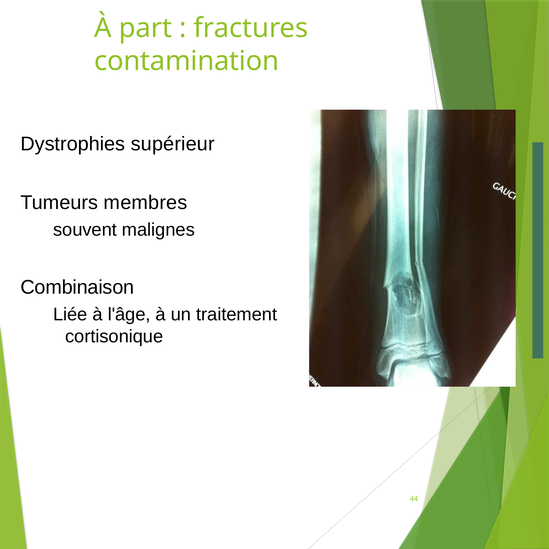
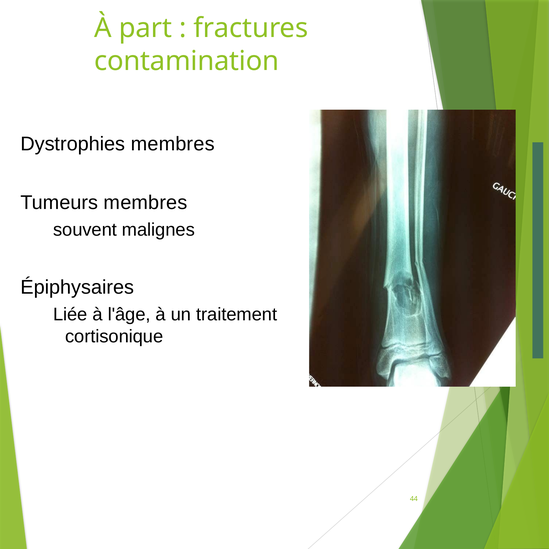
Dystrophies supérieur: supérieur -> membres
Combinaison: Combinaison -> Épiphysaires
